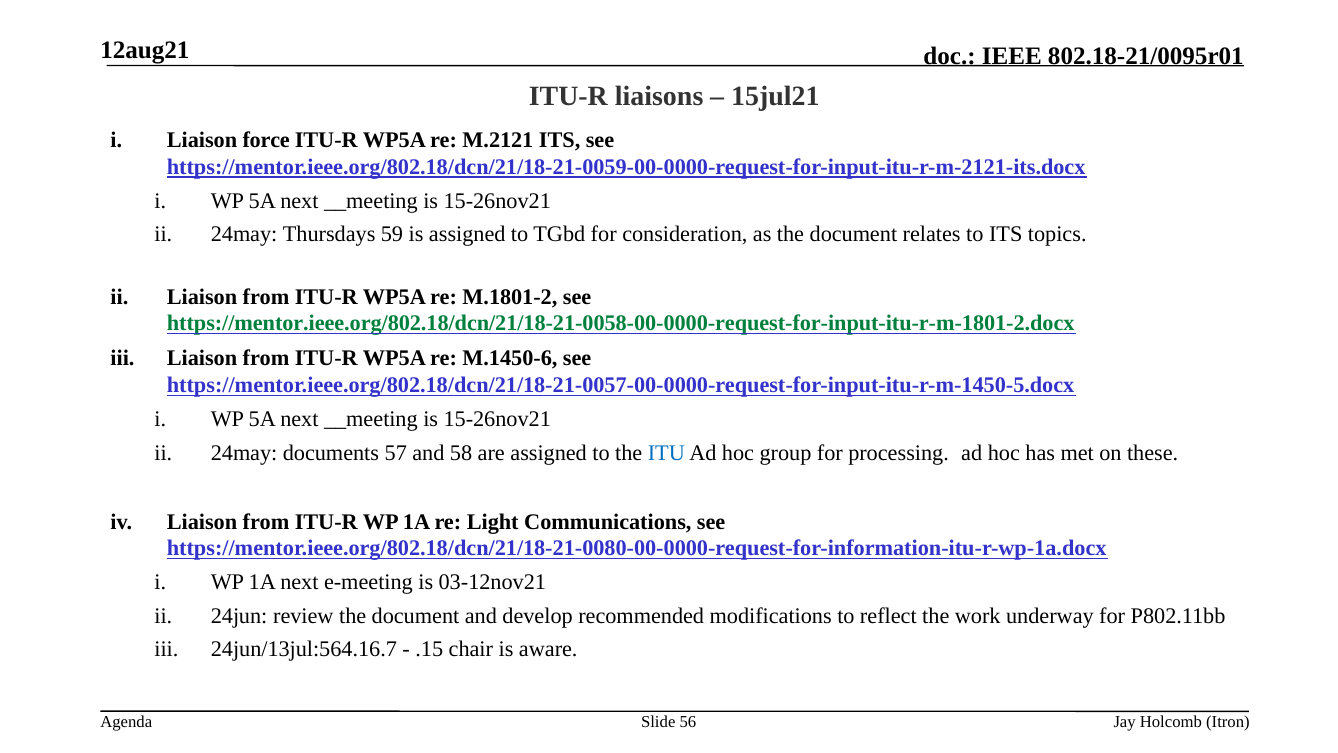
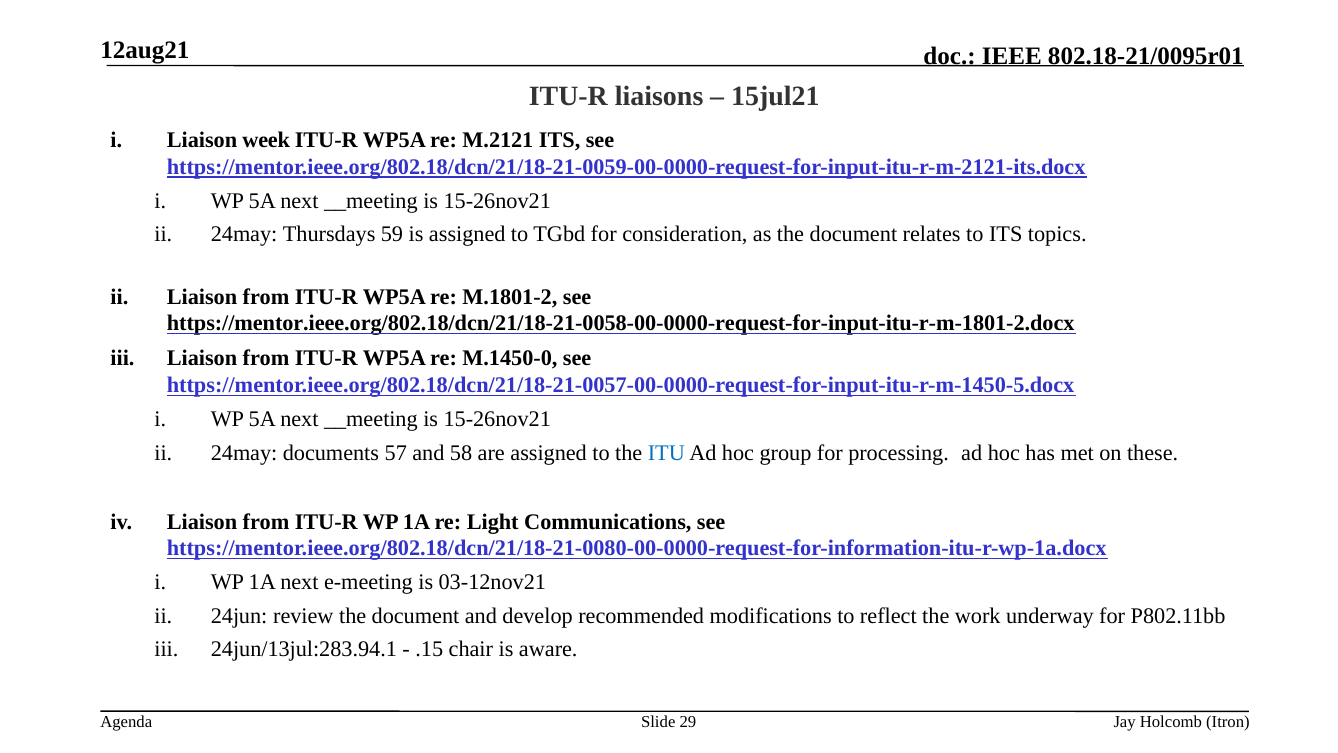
force: force -> week
https://mentor.ieee.org/802.18/dcn/21/18-21-0058-00-0000-request-for-input-itu-r-m-1801-2.docx colour: green -> black
M.1450-6: M.1450-6 -> M.1450-0
24jun/13jul:564.16.7: 24jun/13jul:564.16.7 -> 24jun/13jul:283.94.1
56: 56 -> 29
